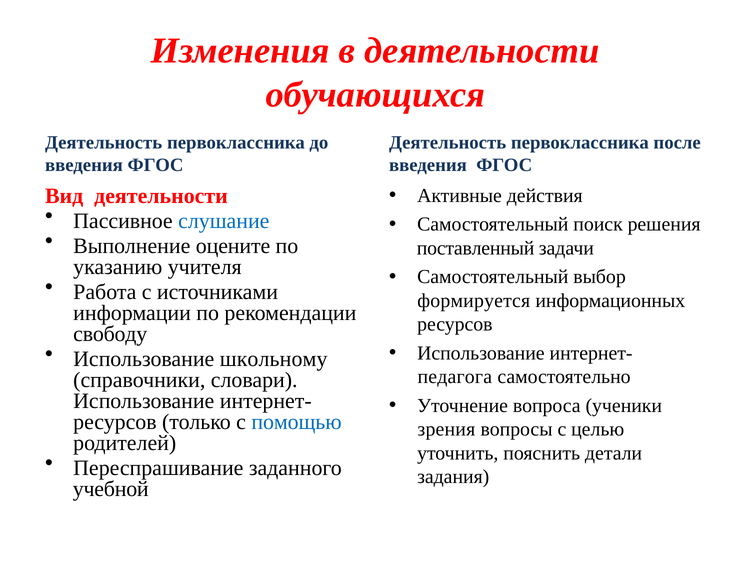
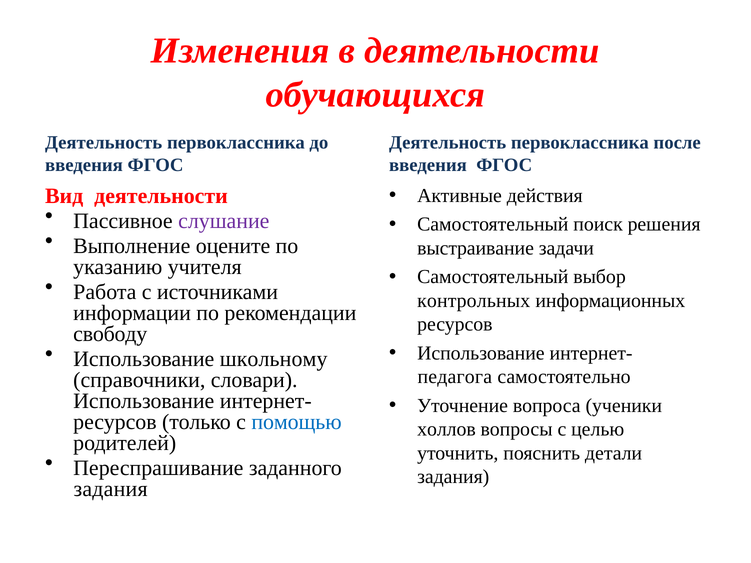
слушание colour: blue -> purple
поставленный: поставленный -> выстраивание
формируется: формируется -> контрольных
зрения: зрения -> холлов
учебной at (111, 489): учебной -> задания
